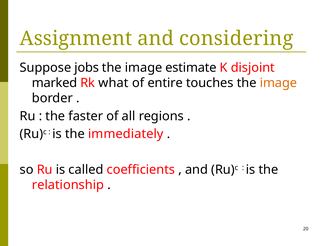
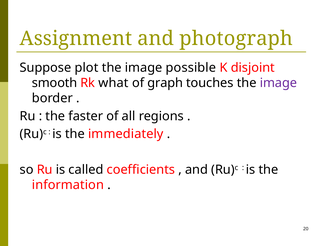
considering: considering -> photograph
jobs: jobs -> plot
estimate: estimate -> possible
marked: marked -> smooth
entire: entire -> graph
image at (278, 83) colour: orange -> purple
relationship: relationship -> information
